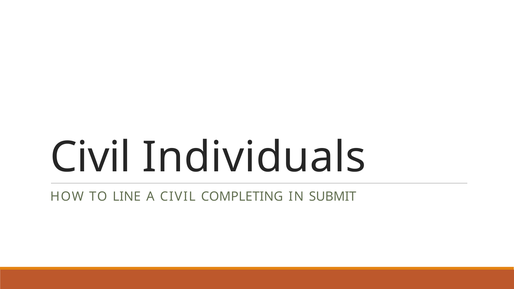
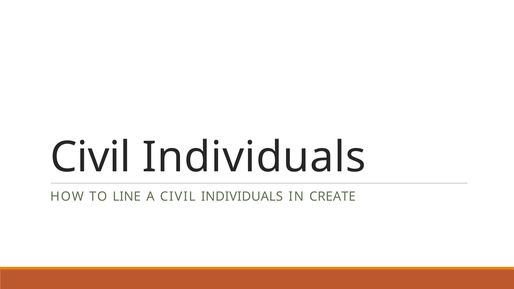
A CIVIL COMPLETING: COMPLETING -> INDIVIDUALS
SUBMIT: SUBMIT -> CREATE
